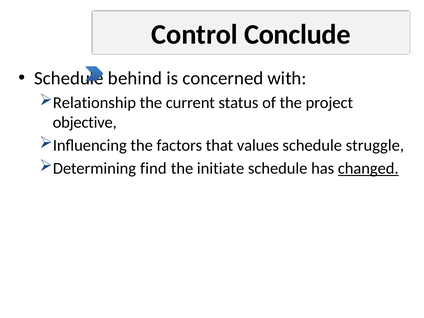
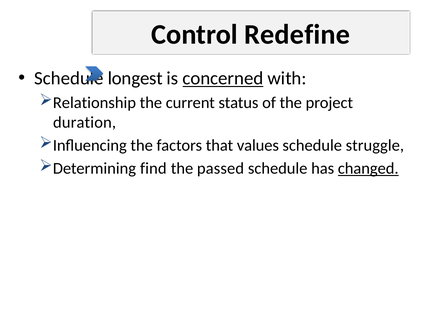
Conclude: Conclude -> Redefine
behind: behind -> longest
concerned underline: none -> present
objective: objective -> duration
initiate: initiate -> passed
